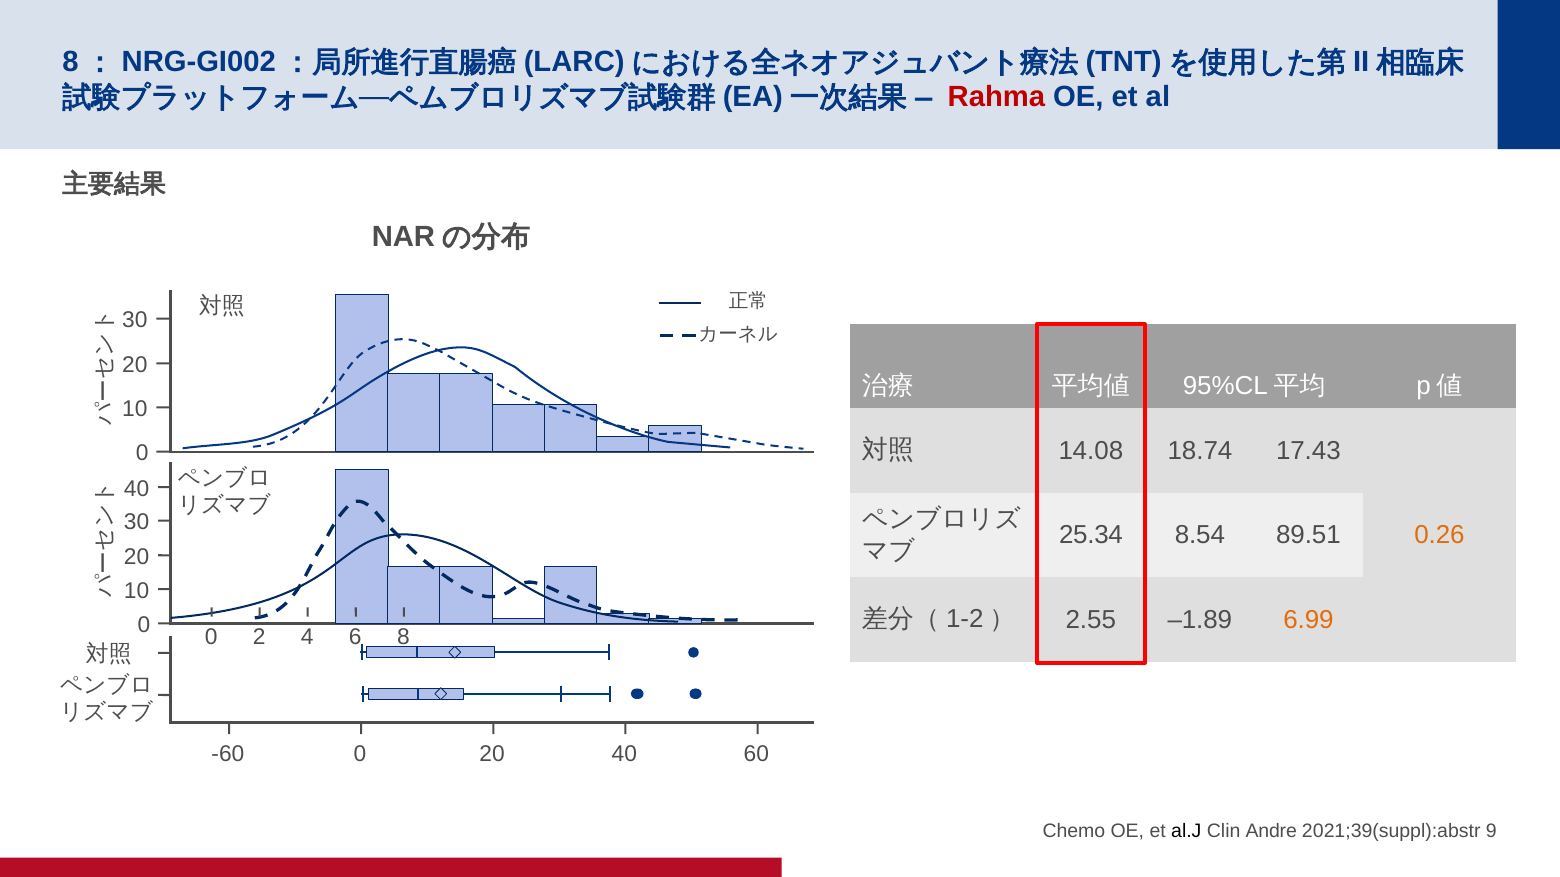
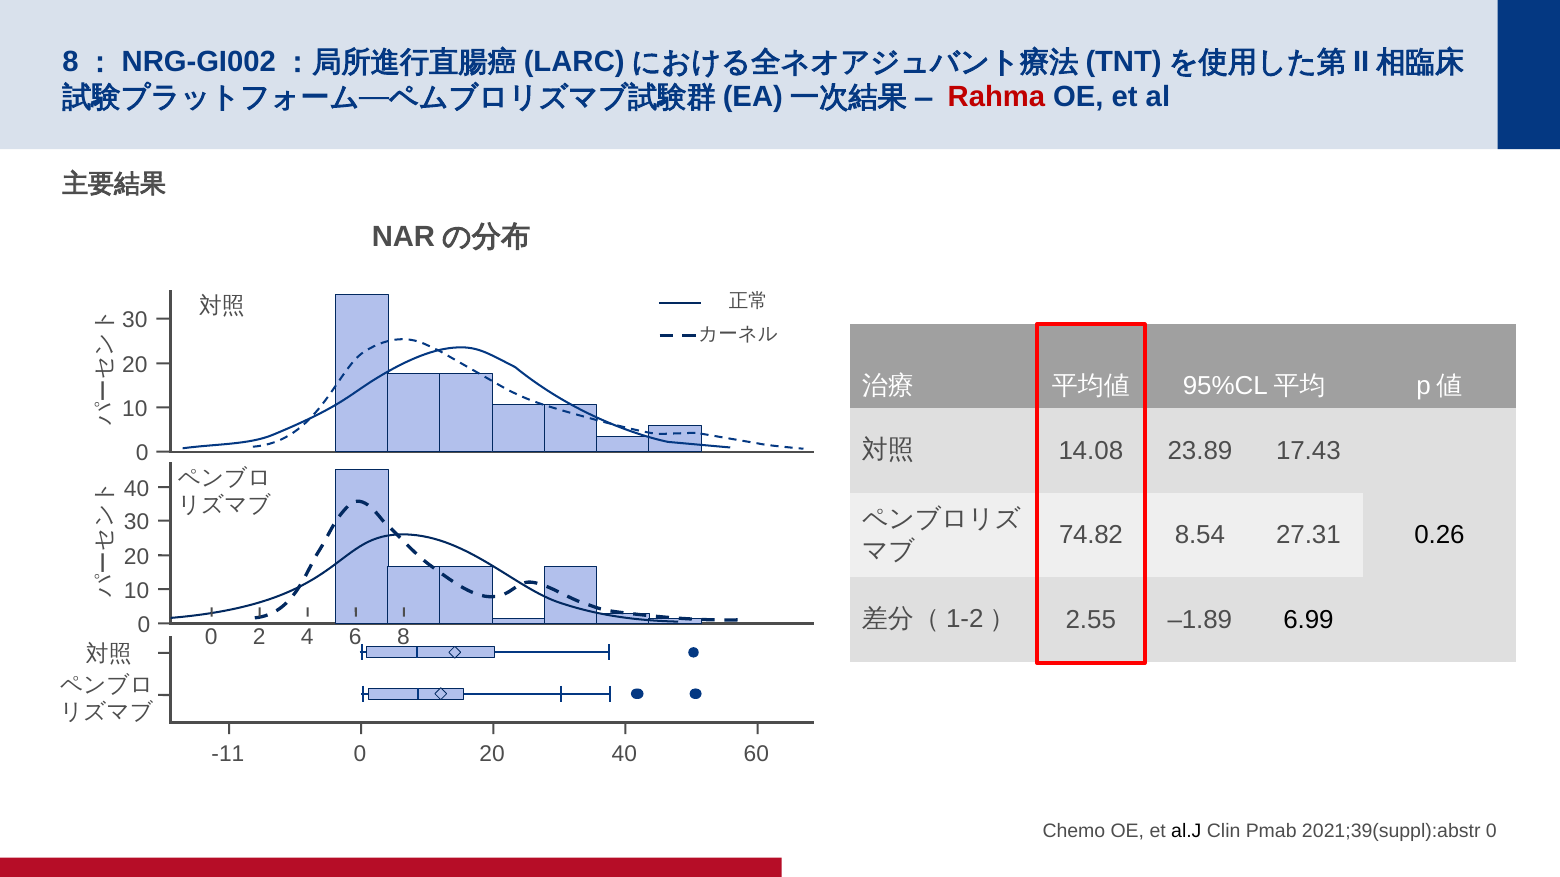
18.74: 18.74 -> 23.89
25.34: 25.34 -> 74.82
89.51: 89.51 -> 27.31
0.26 colour: orange -> black
6.99 colour: orange -> black
-60: -60 -> -11
Andre: Andre -> Pmab
2021;39(suppl):abstr 9: 9 -> 0
